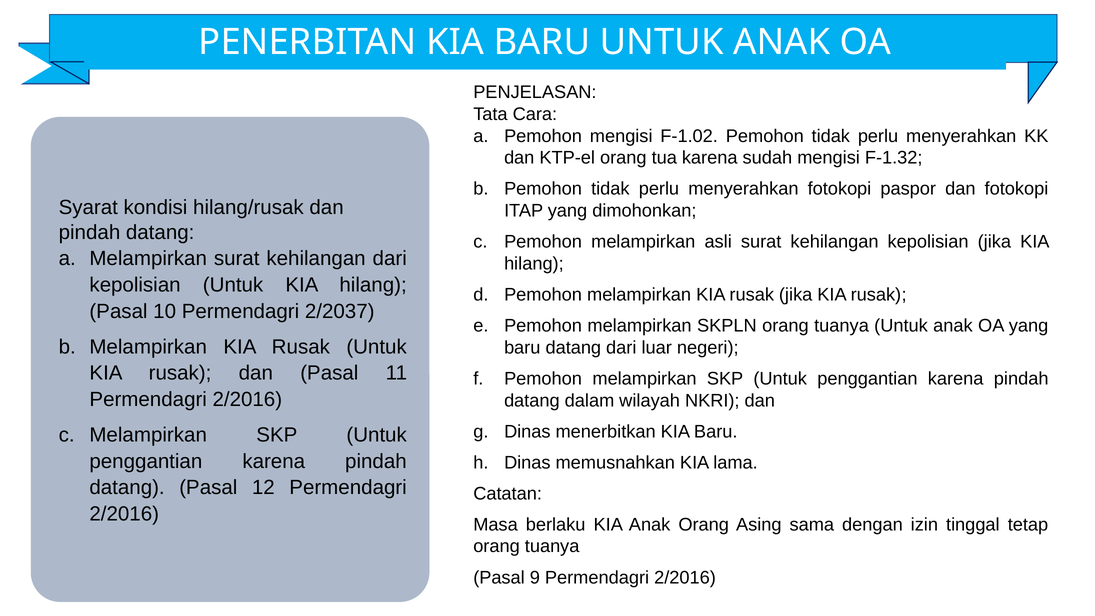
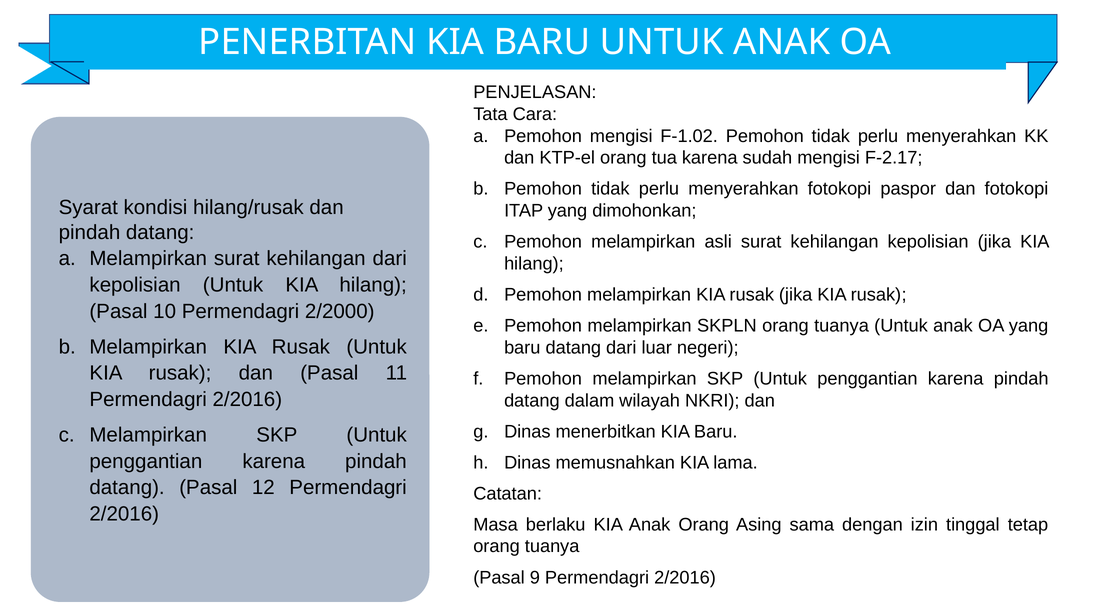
F-1.32: F-1.32 -> F-2.17
2/2037: 2/2037 -> 2/2000
